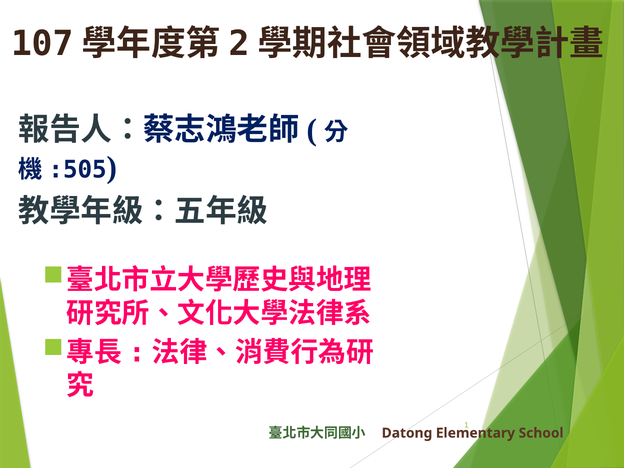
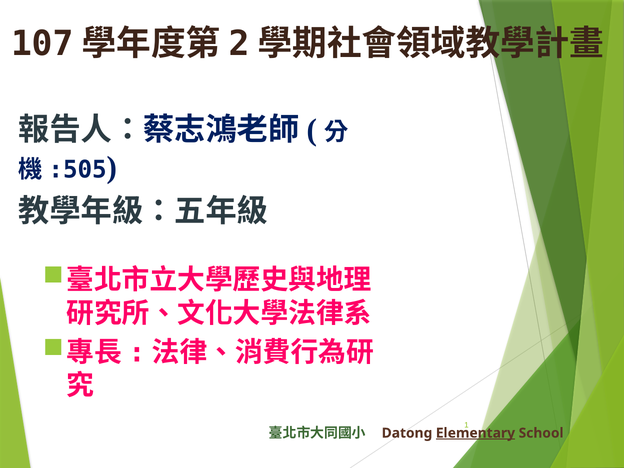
Elementary underline: none -> present
